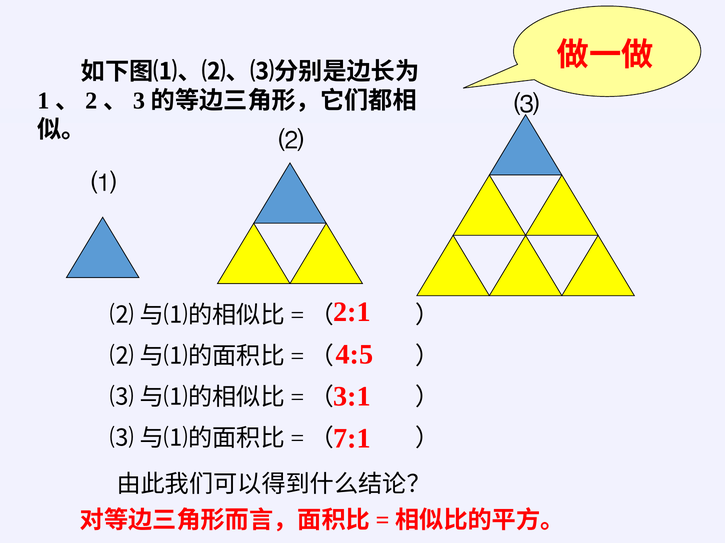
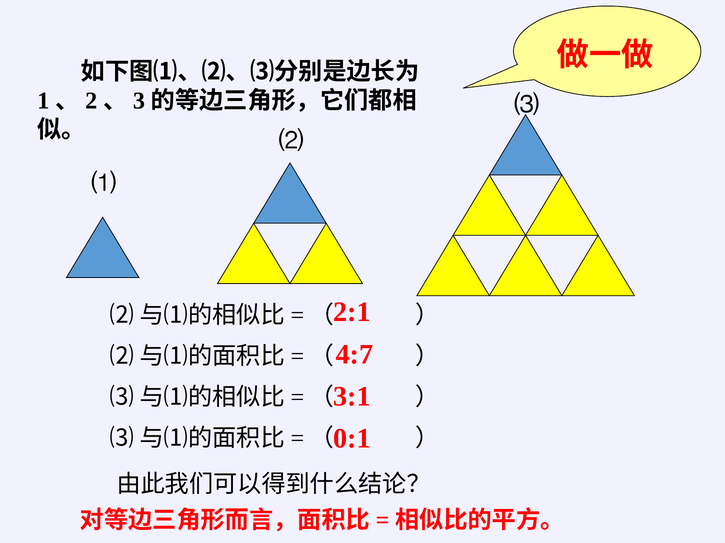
4:5: 4:5 -> 4:7
7:1: 7:1 -> 0:1
